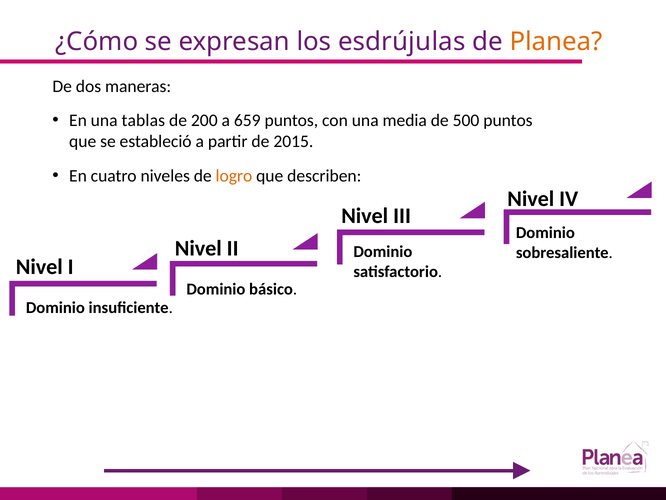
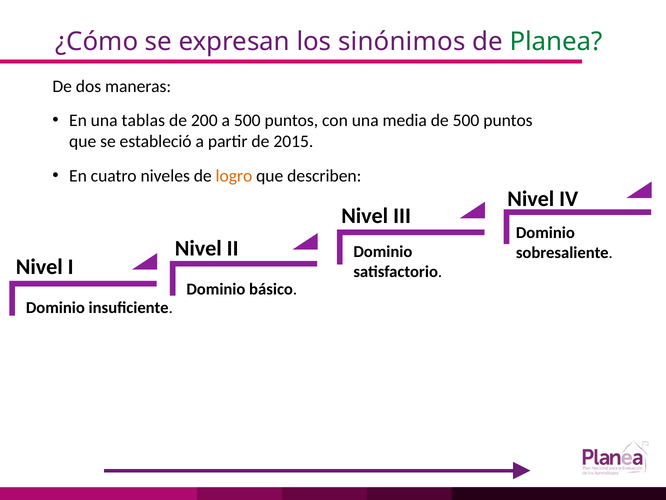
esdrújulas: esdrújulas -> sinónimos
Planea colour: orange -> green
a 659: 659 -> 500
